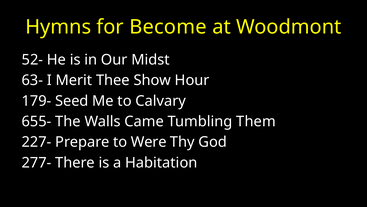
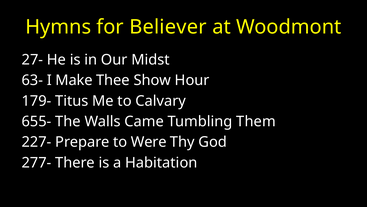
Become: Become -> Believer
52-: 52- -> 27-
Merit: Merit -> Make
Seed: Seed -> Titus
